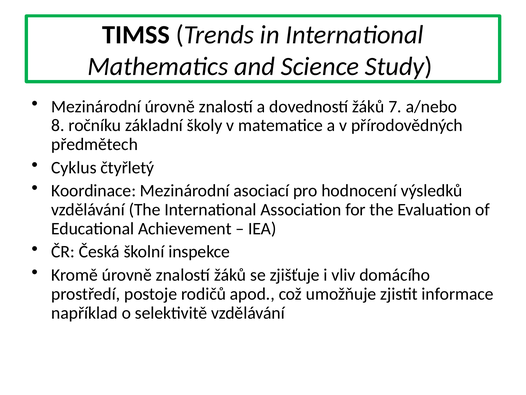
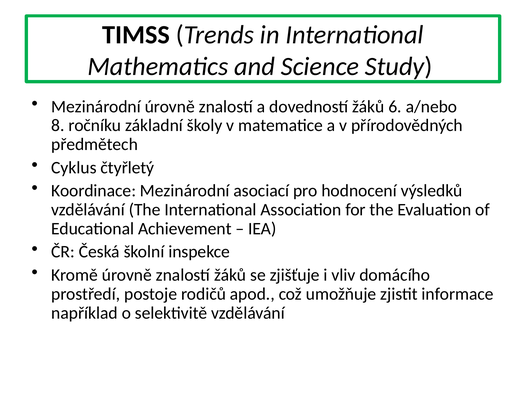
7: 7 -> 6
